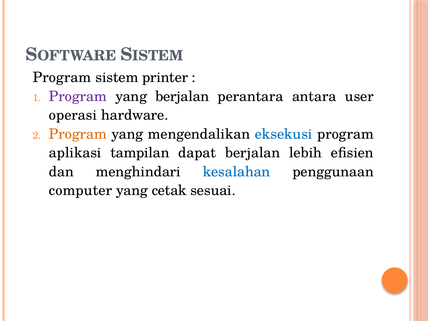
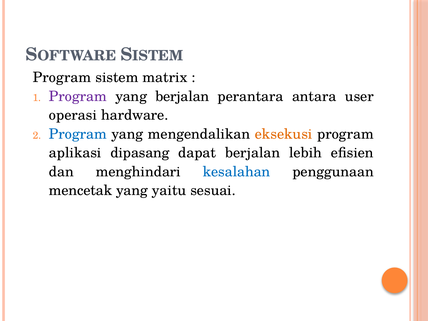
printer: printer -> matrix
Program at (78, 134) colour: orange -> blue
eksekusi colour: blue -> orange
tampilan: tampilan -> dipasang
computer: computer -> mencetak
cetak: cetak -> yaitu
